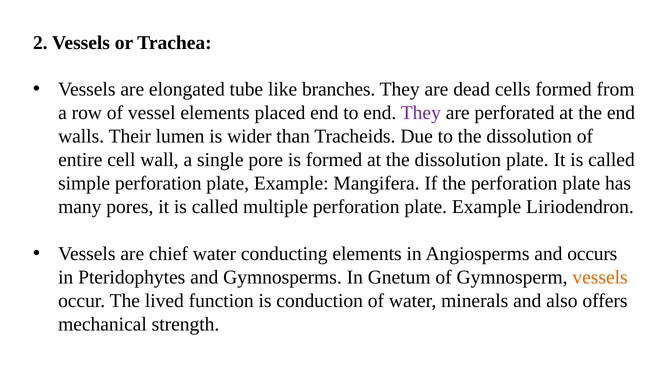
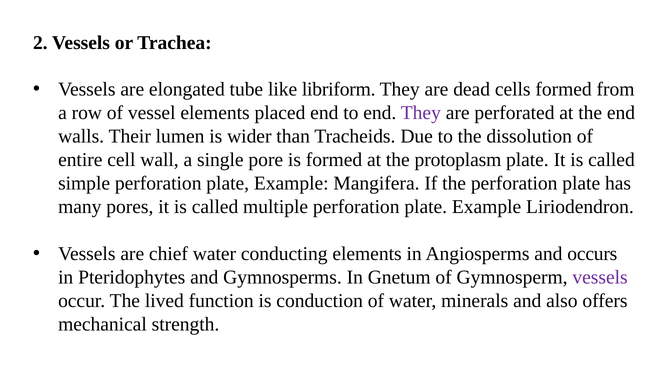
branches: branches -> libriform
at the dissolution: dissolution -> protoplasm
vessels at (600, 277) colour: orange -> purple
